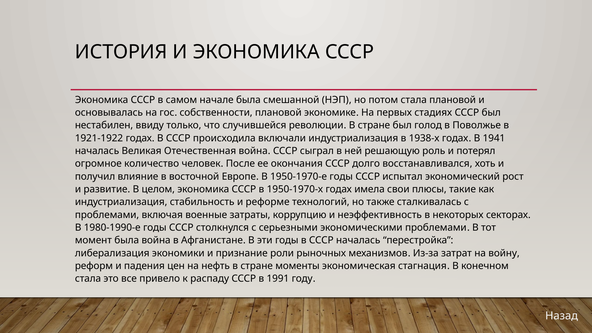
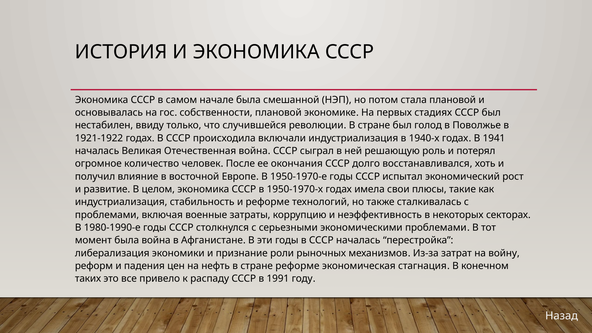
1938-х: 1938-х -> 1940-х
стране моменты: моменты -> реформе
стала at (88, 279): стала -> таких
